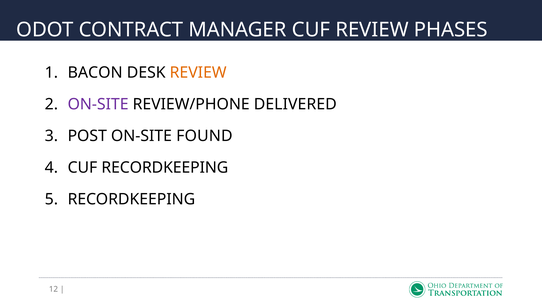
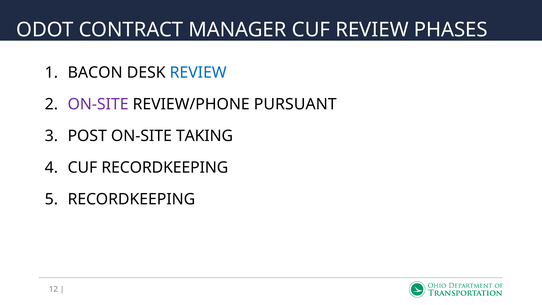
REVIEW at (198, 73) colour: orange -> blue
DELIVERED: DELIVERED -> PURSUANT
FOUND: FOUND -> TAKING
